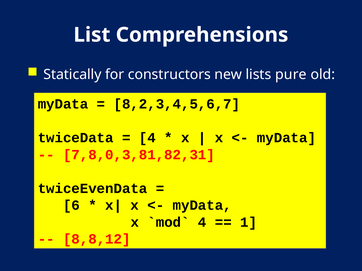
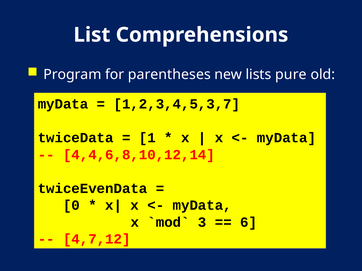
Statically: Statically -> Program
constructors: constructors -> parentheses
8,2,3,4,5,6,7: 8,2,3,4,5,6,7 -> 1,2,3,4,5,3,7
4 at (147, 138): 4 -> 1
7,8,0,3,81,82,31: 7,8,0,3,81,82,31 -> 4,4,6,8,10,12,14
6: 6 -> 0
4 at (202, 223): 4 -> 3
1: 1 -> 6
8,8,12: 8,8,12 -> 4,7,12
